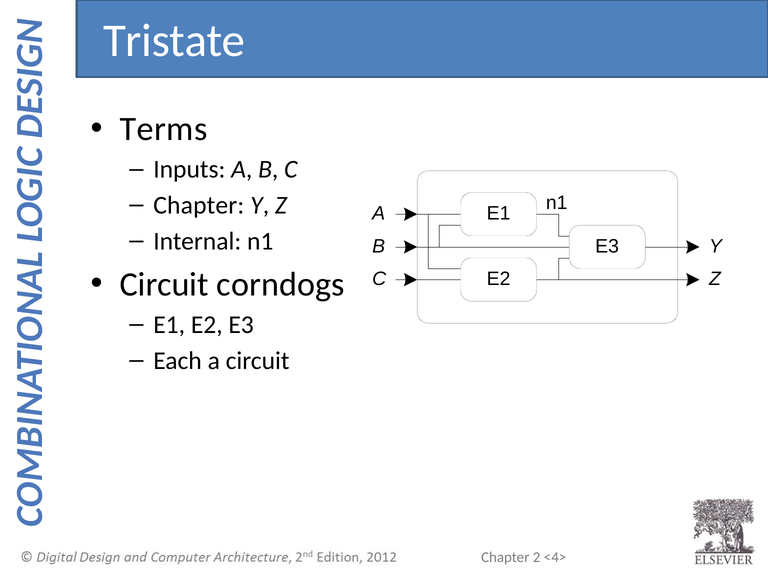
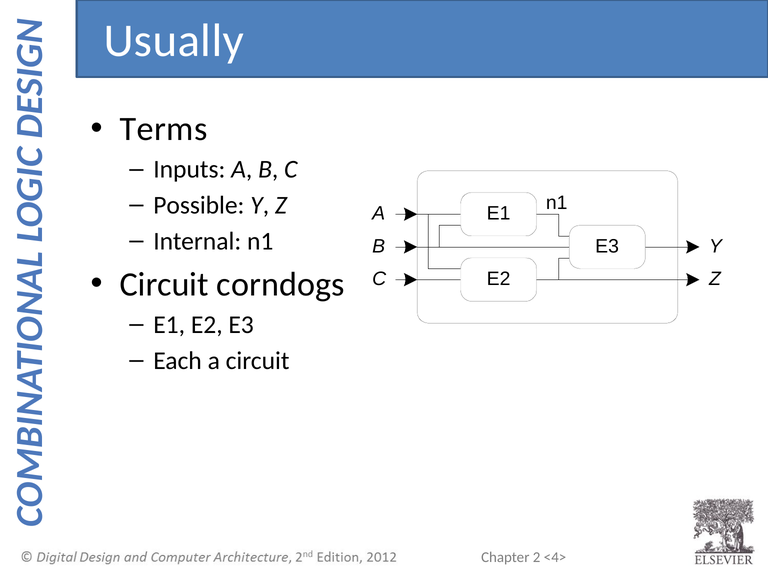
Tristate: Tristate -> Usually
Chapter at (199, 205): Chapter -> Possible
